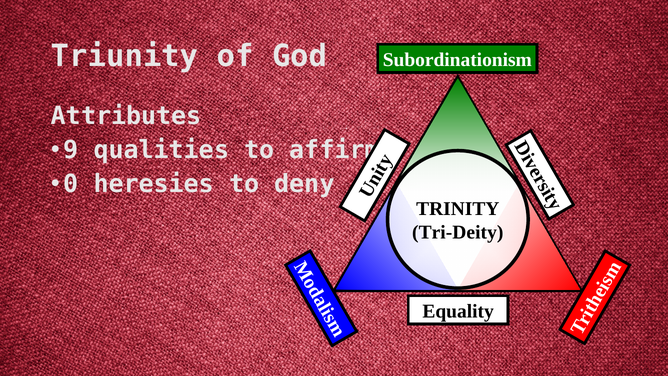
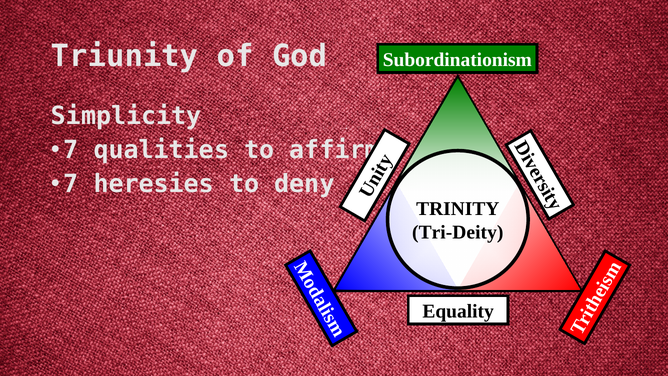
Attributes: Attributes -> Simplicity
9 at (71, 150): 9 -> 7
0 at (71, 184): 0 -> 7
